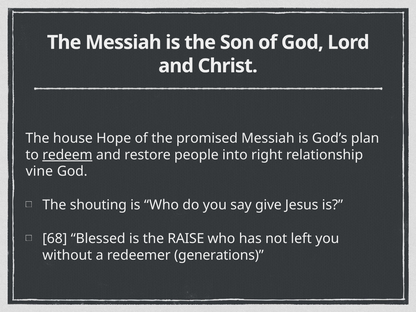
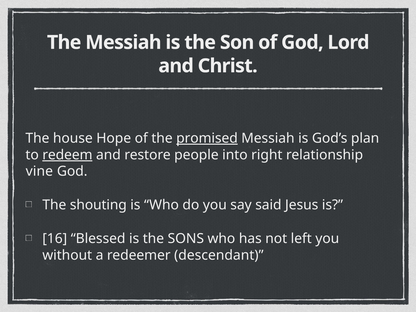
promised underline: none -> present
give: give -> said
68: 68 -> 16
RAISE: RAISE -> SONS
generations: generations -> descendant
